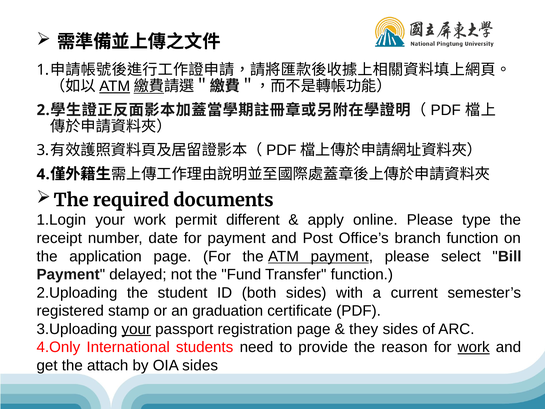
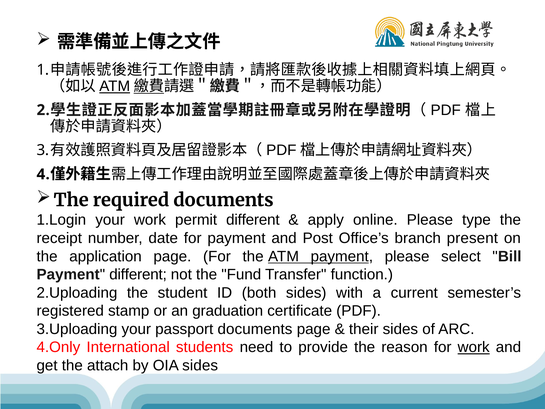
branch function: function -> present
Payment delayed: delayed -> different
your at (136, 329) underline: present -> none
passport registration: registration -> documents
they: they -> their
